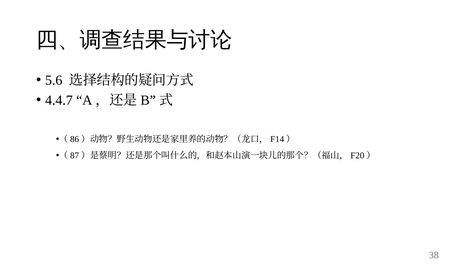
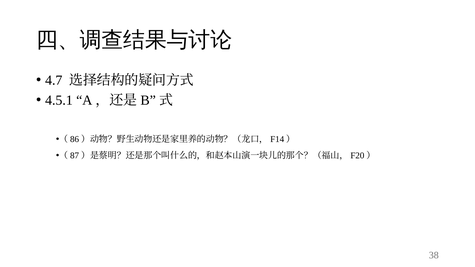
5.6: 5.6 -> 4.7
4.4.7: 4.4.7 -> 4.5.1
